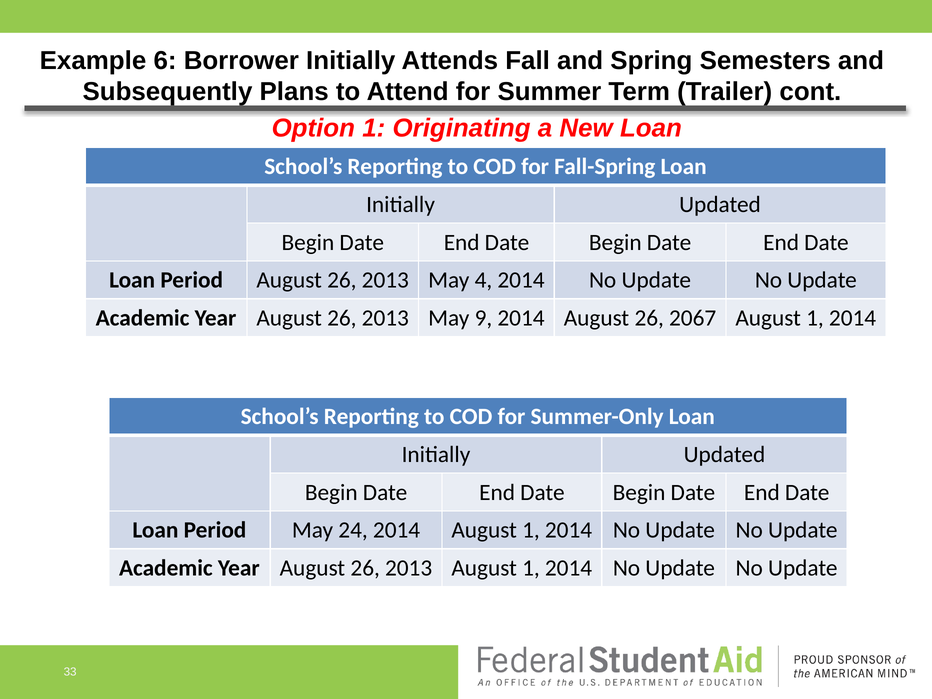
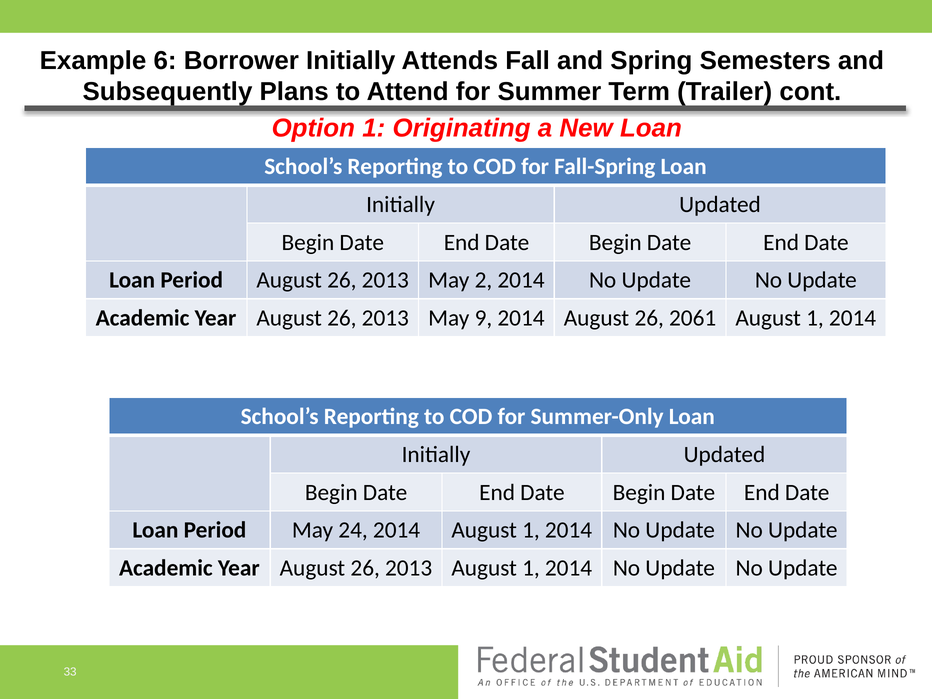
4: 4 -> 2
2067: 2067 -> 2061
